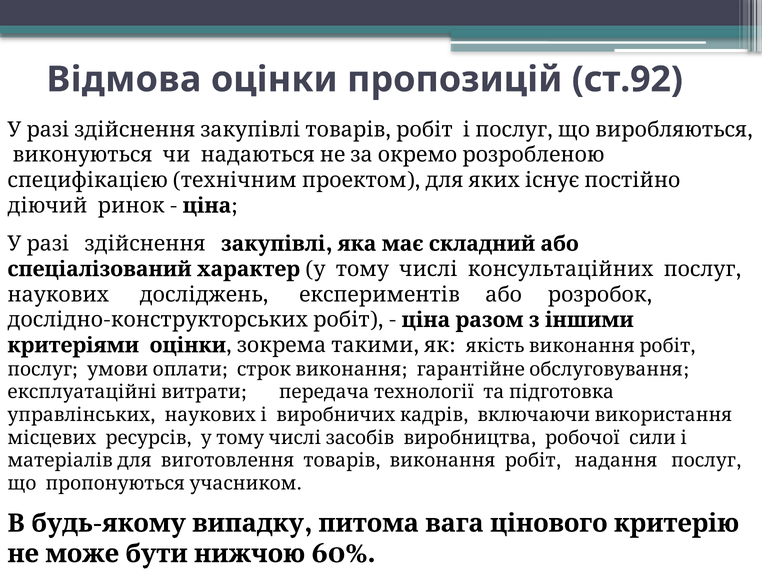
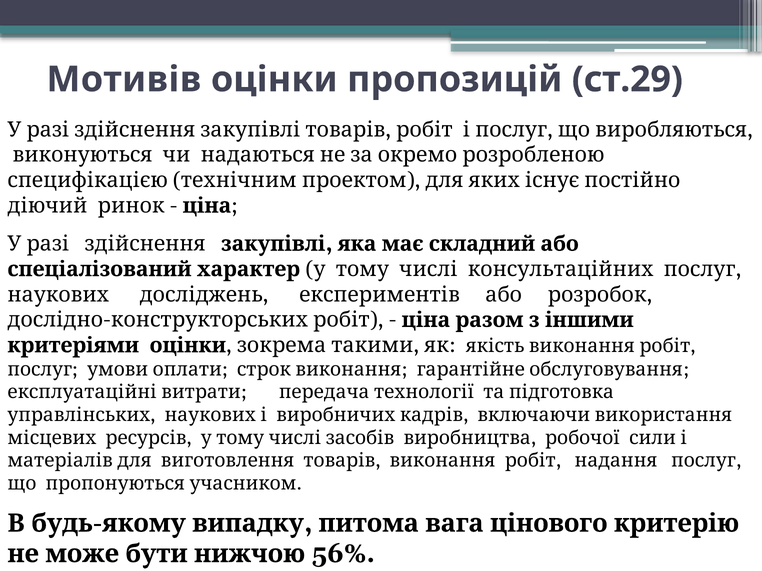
Відмова: Відмова -> Мотивів
ст.92: ст.92 -> ст.29
60%: 60% -> 56%
